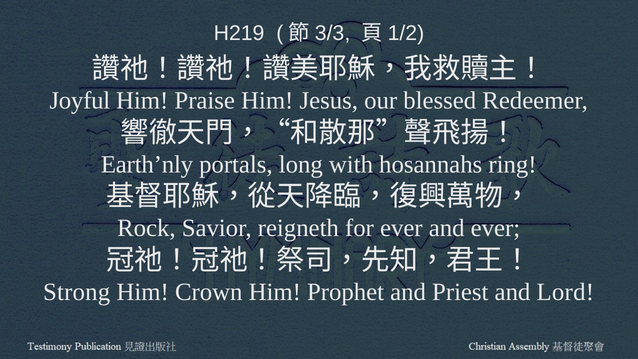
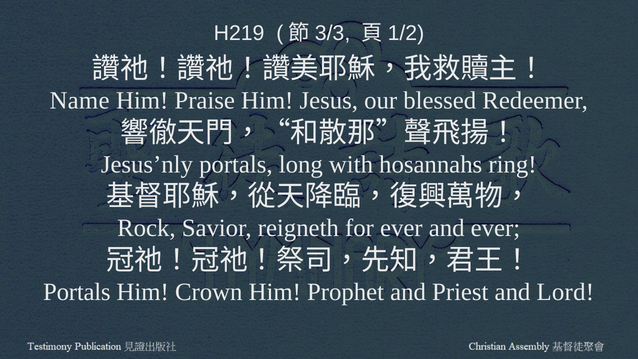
Joyful: Joyful -> Name
Earth’nly: Earth’nly -> Jesus’nly
Strong at (77, 292): Strong -> Portals
